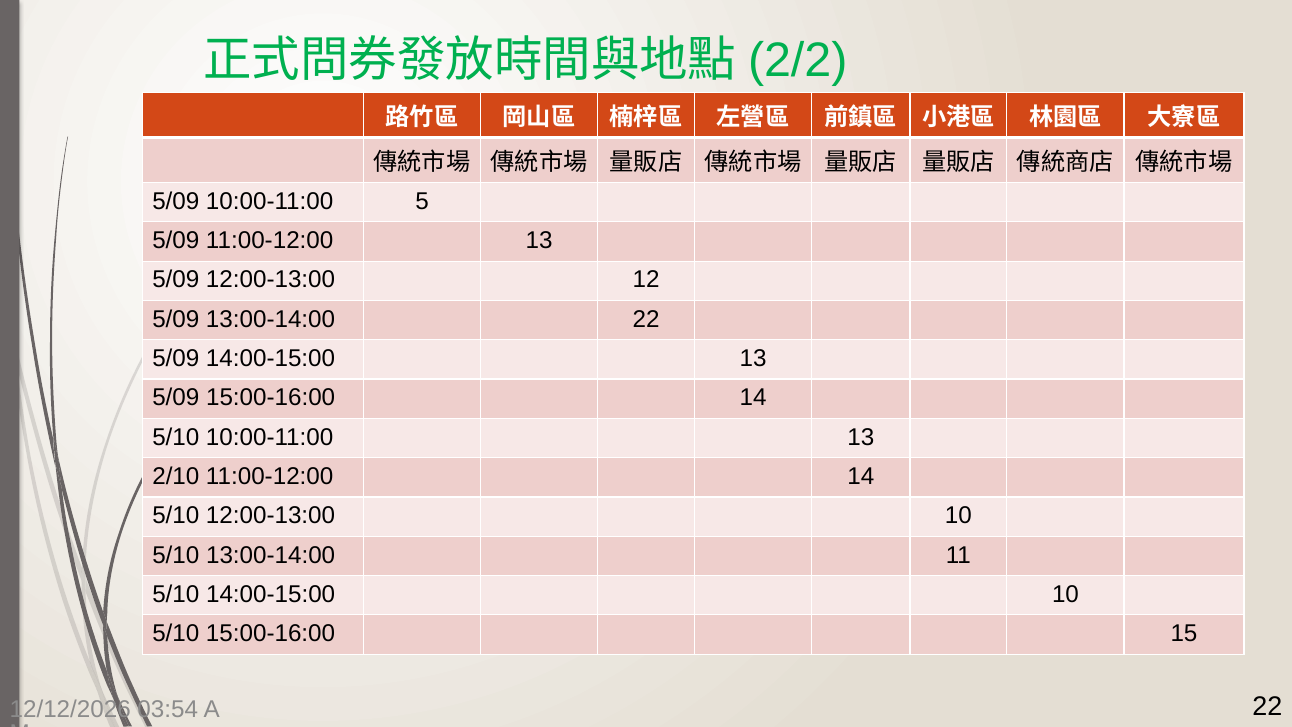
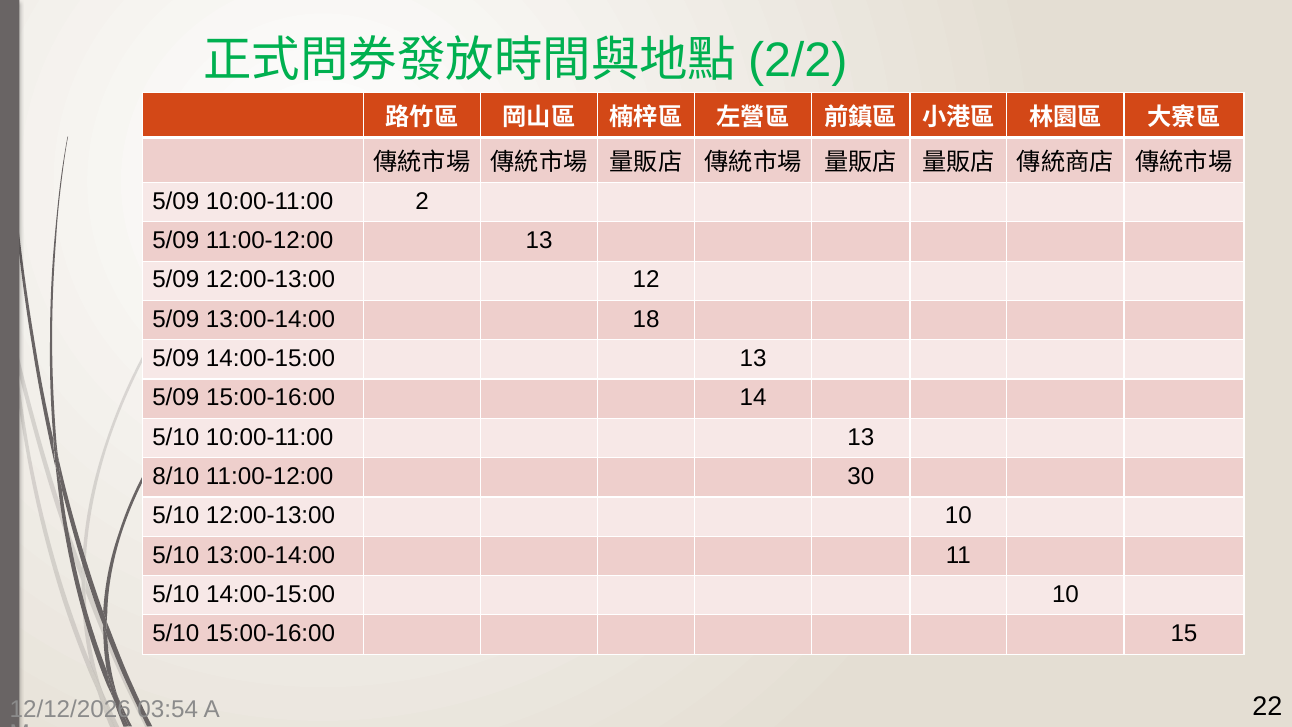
5: 5 -> 2
13:00-14:00 22: 22 -> 18
2/10: 2/10 -> 8/10
11:00-12:00 14: 14 -> 30
